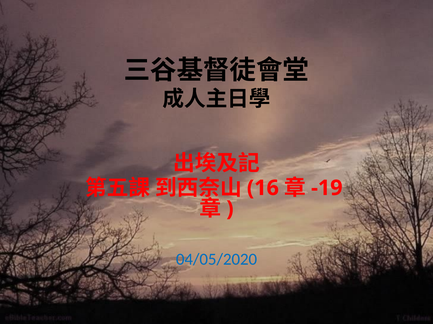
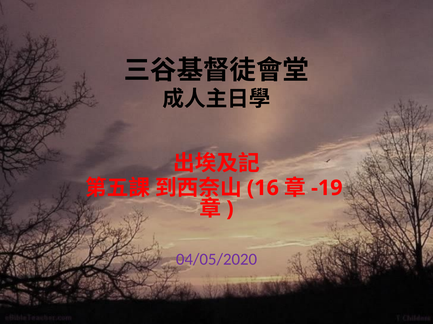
04/05/2020 colour: blue -> purple
